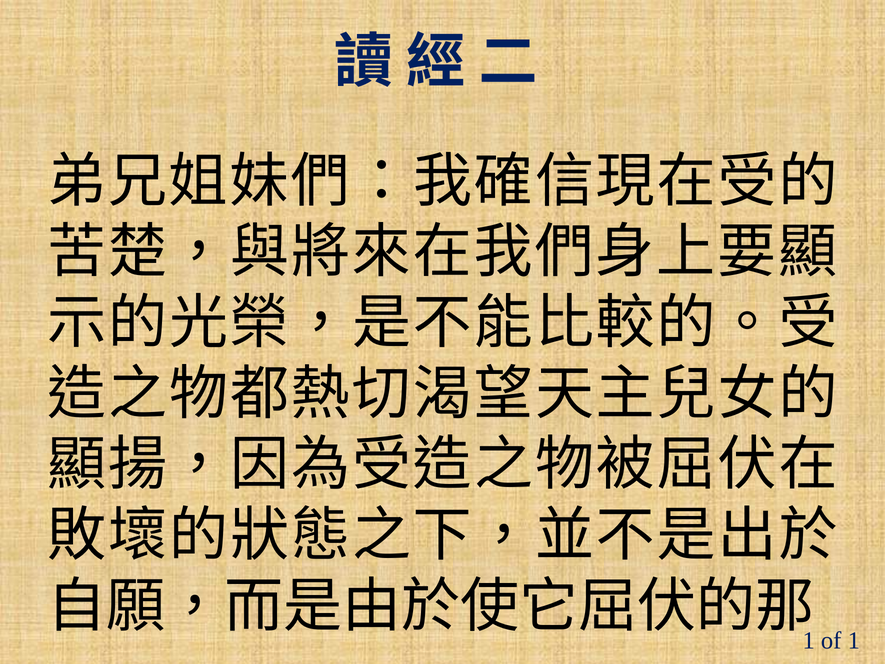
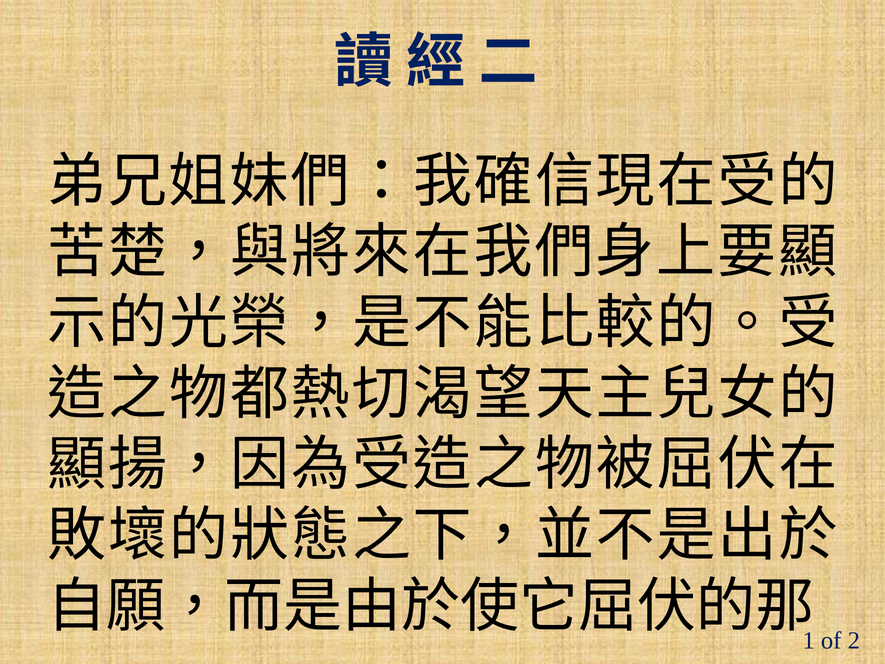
of 1: 1 -> 2
